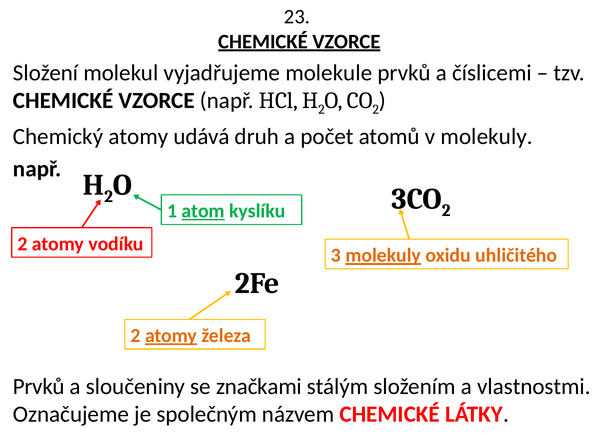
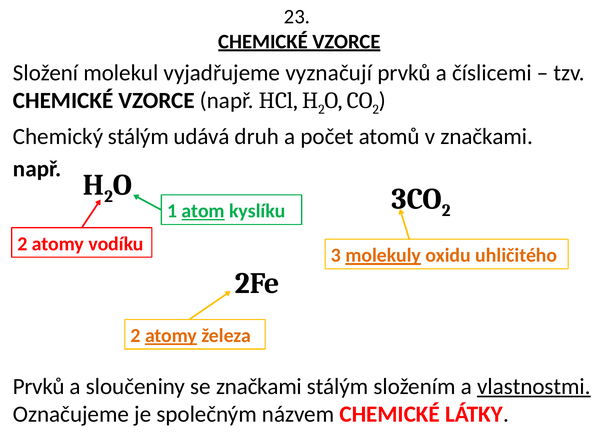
molekule: molekule -> vyznačují
Chemický atomy: atomy -> stálým
v molekuly: molekuly -> značkami
vlastnostmi underline: none -> present
